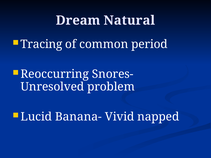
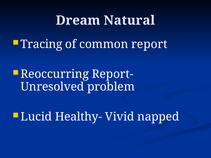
period: period -> report
Snores-: Snores- -> Report-
Banana-: Banana- -> Healthy-
